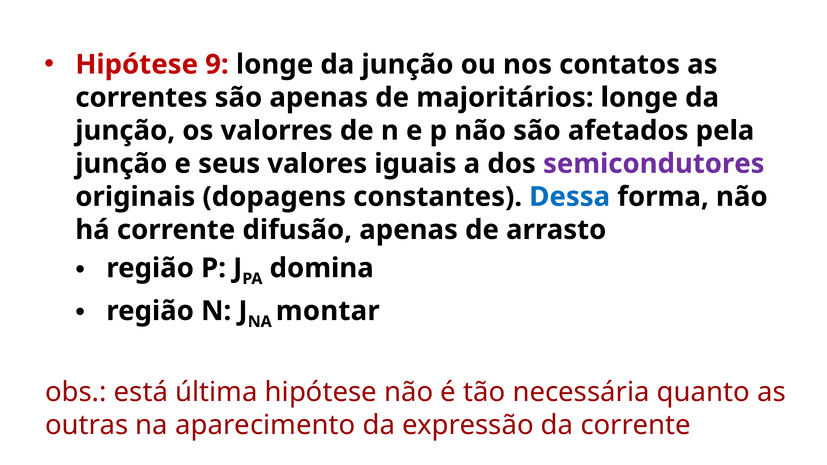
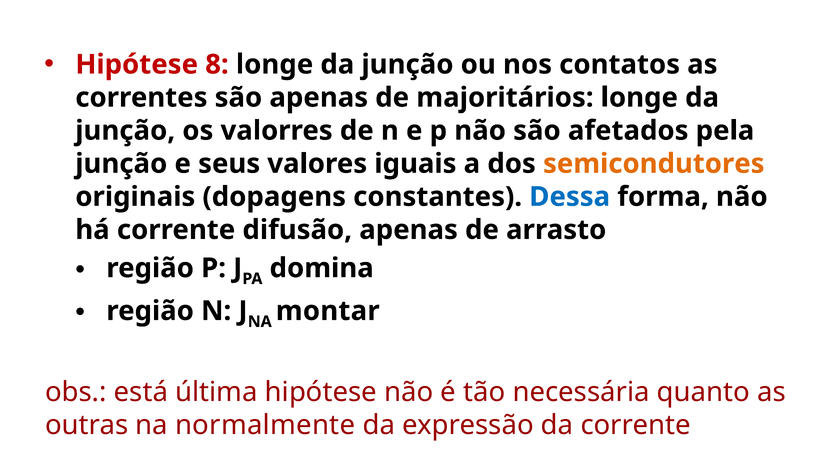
9: 9 -> 8
semicondutores colour: purple -> orange
aparecimento: aparecimento -> normalmente
